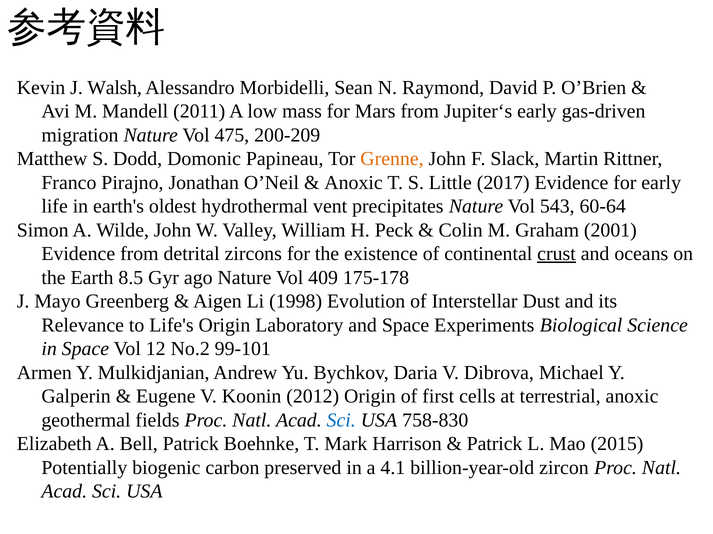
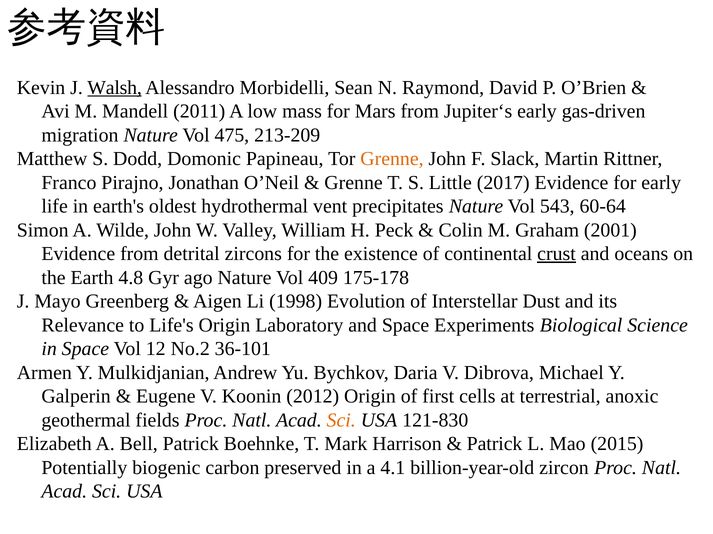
Walsh underline: none -> present
200-209: 200-209 -> 213-209
Anoxic at (354, 183): Anoxic -> Grenne
8.5: 8.5 -> 4.8
99-101: 99-101 -> 36-101
Sci at (341, 421) colour: blue -> orange
758-830: 758-830 -> 121-830
